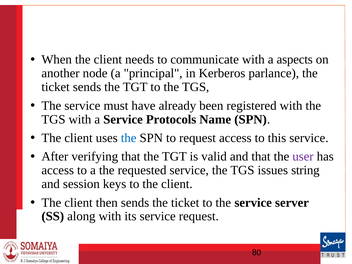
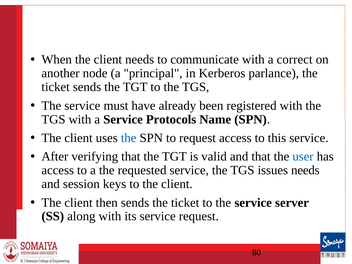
aspects: aspects -> correct
user colour: purple -> blue
issues string: string -> needs
